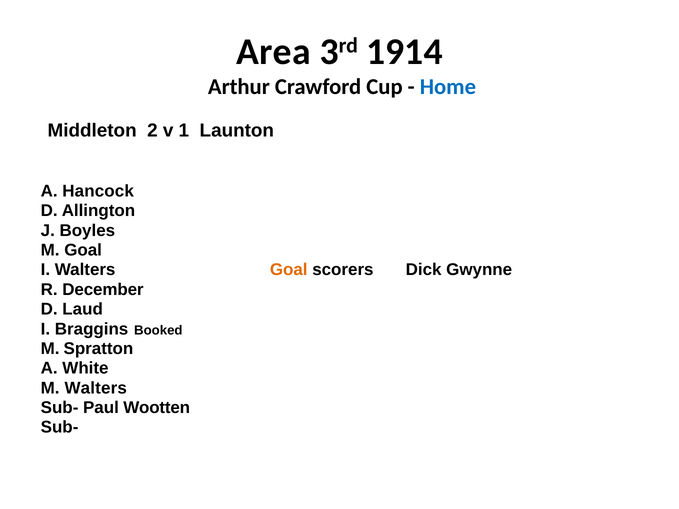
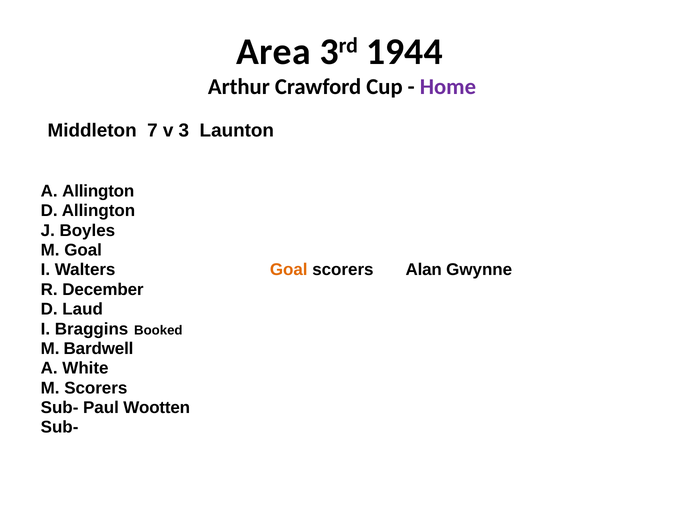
1914: 1914 -> 1944
Home colour: blue -> purple
2: 2 -> 7
1: 1 -> 3
A Hancock: Hancock -> Allington
Dick: Dick -> Alan
Spratton: Spratton -> Bardwell
M Walters: Walters -> Scorers
